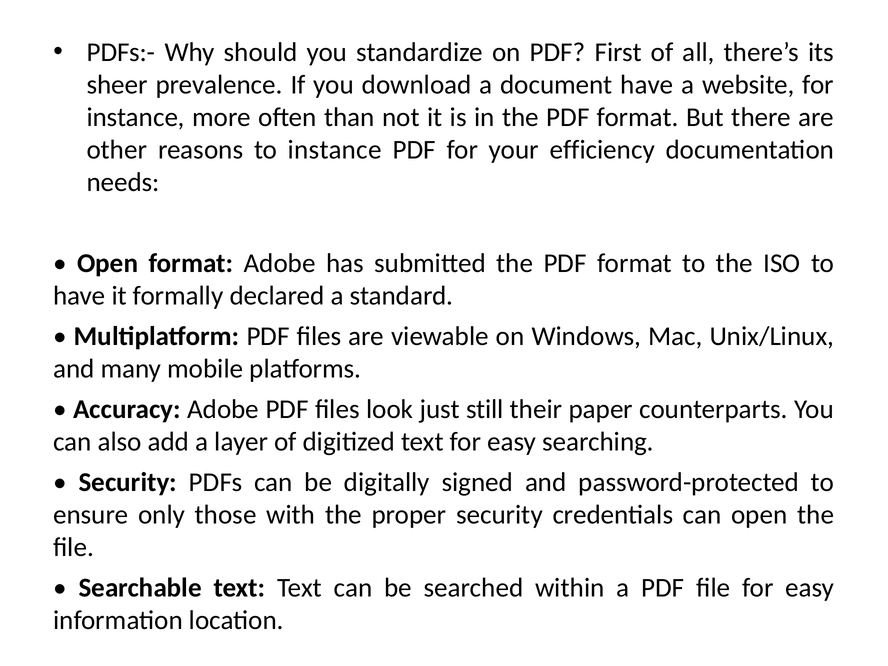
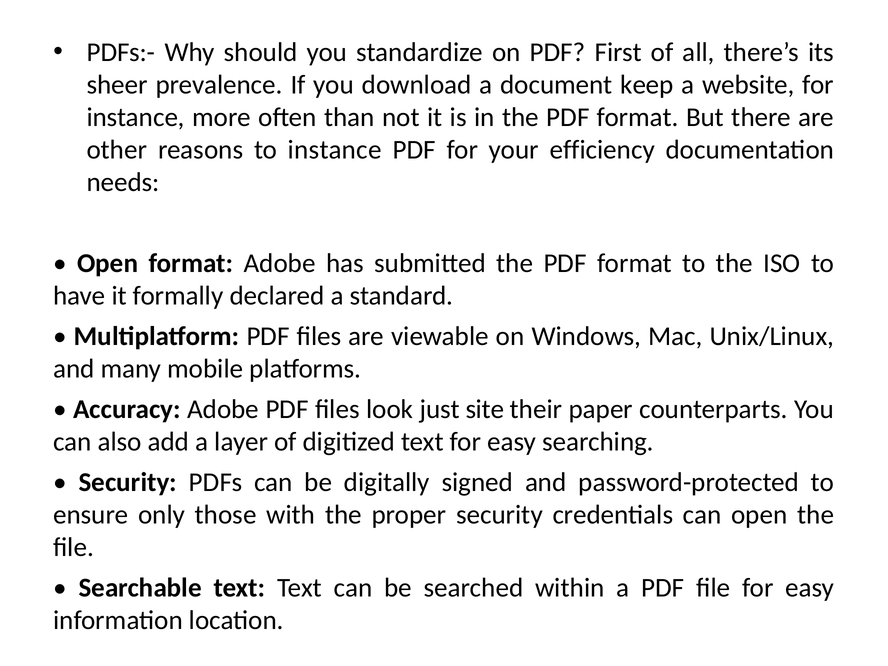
document have: have -> keep
still: still -> site
